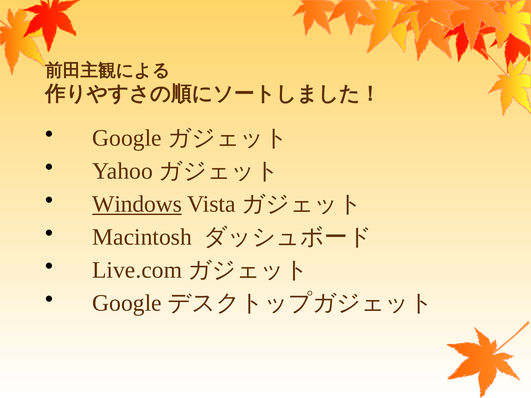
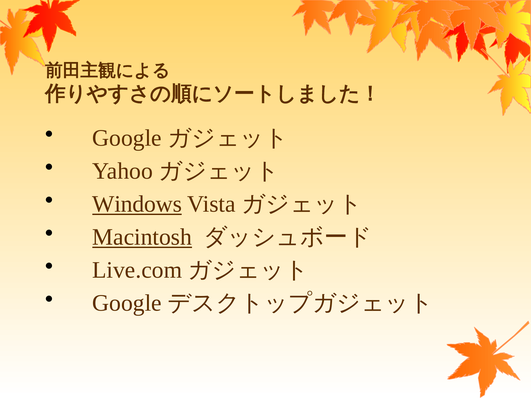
Macintosh underline: none -> present
